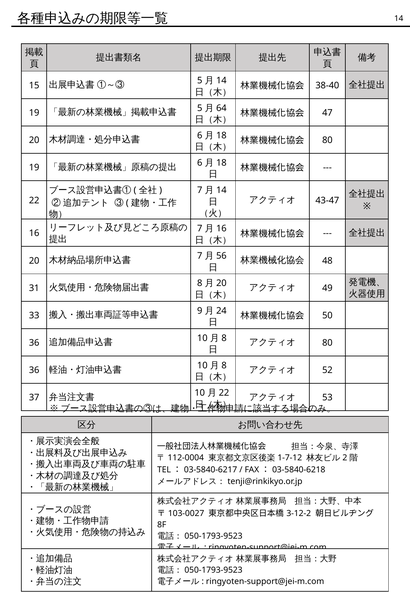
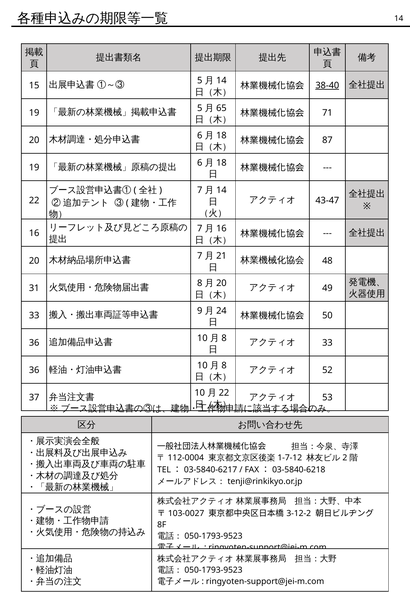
38-40 underline: none -> present
47: 47 -> 71
64: 64 -> 65
80 at (327, 140): 80 -> 87
56: 56 -> 21
80 at (327, 342): 80 -> 33
